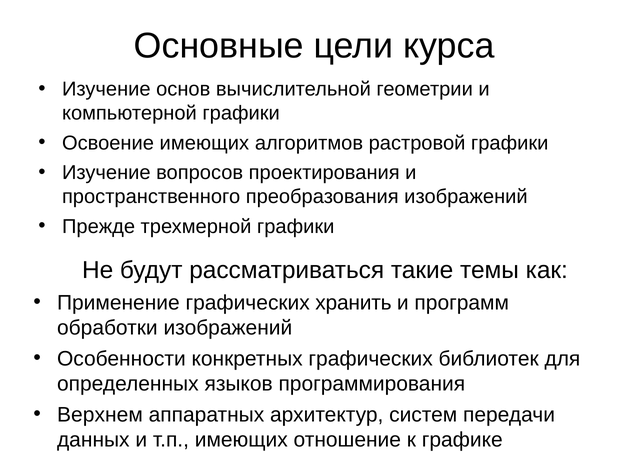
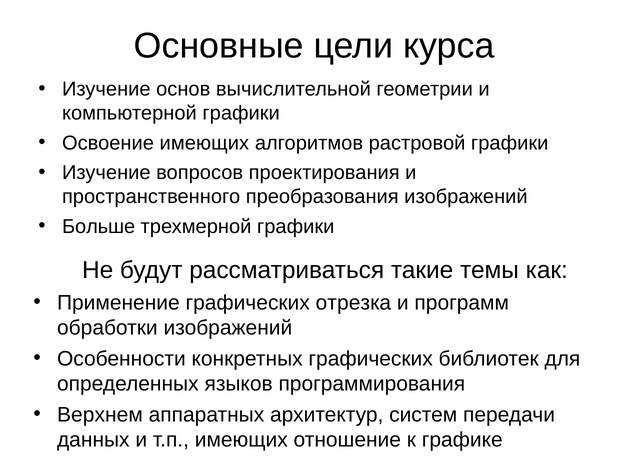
Прежде: Прежде -> Больше
хранить: хранить -> отрезка
